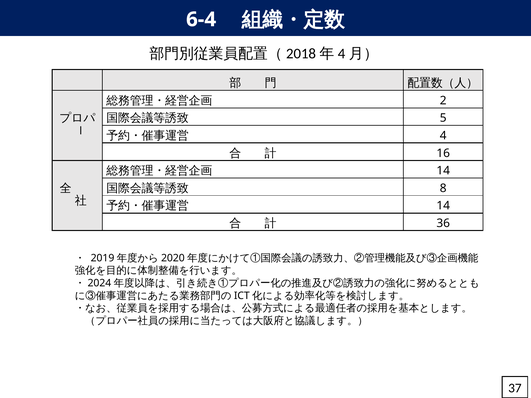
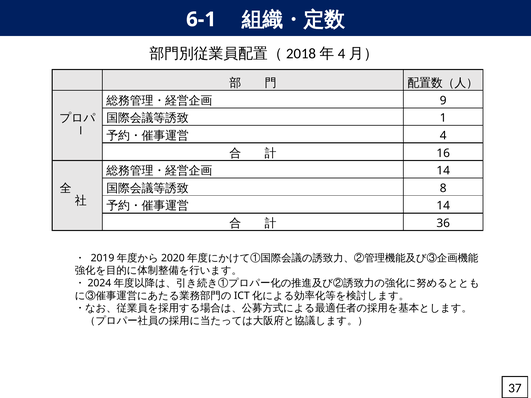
6-4: 6-4 -> 6-1
2: 2 -> 9
5: 5 -> 1
